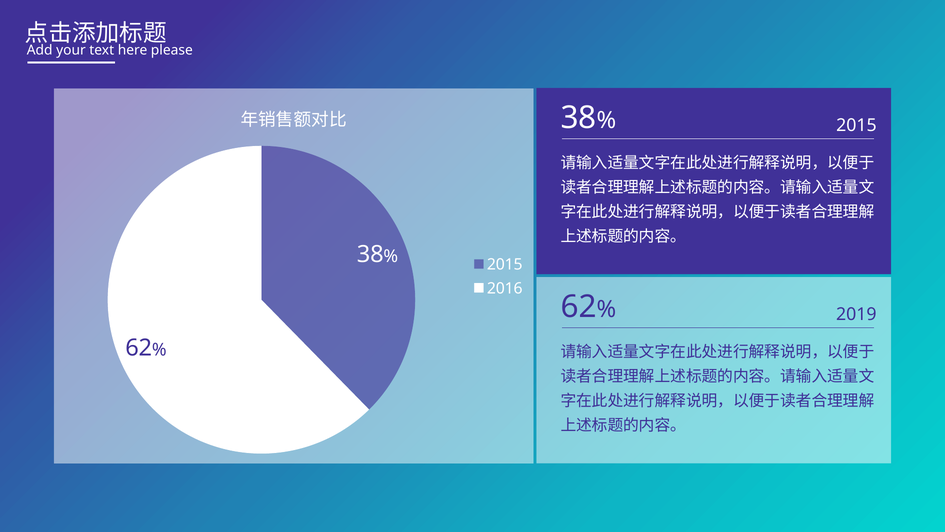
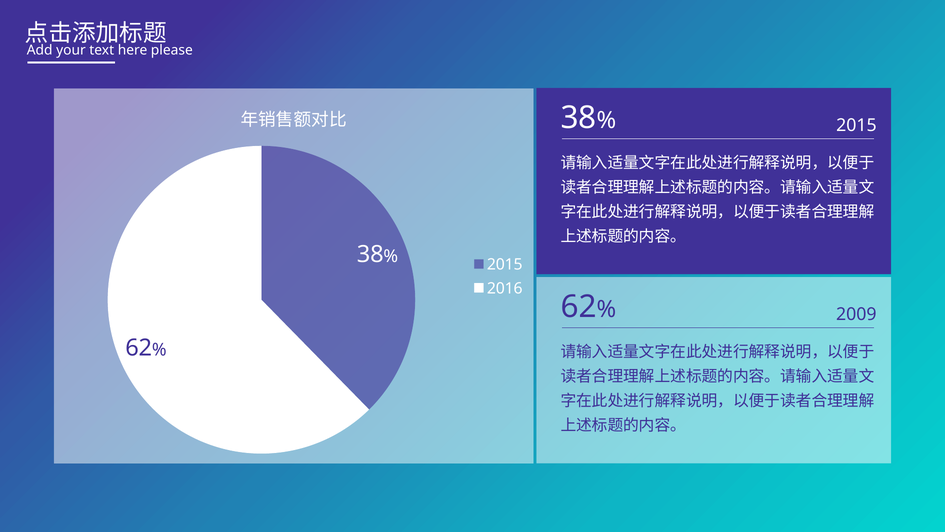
2019: 2019 -> 2009
